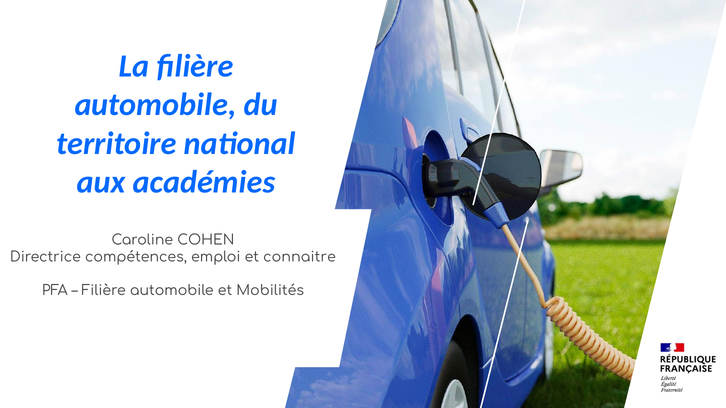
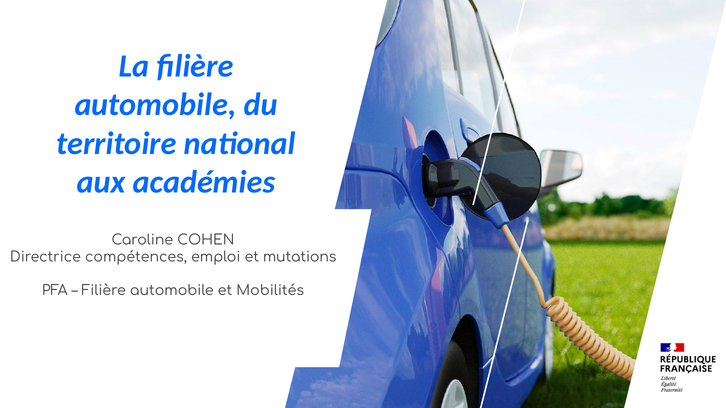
connaitre: connaitre -> mutations
